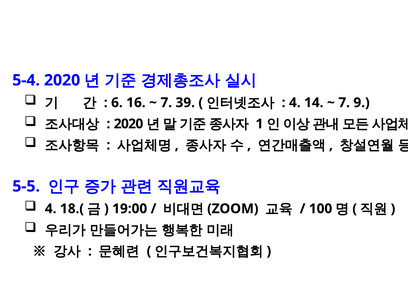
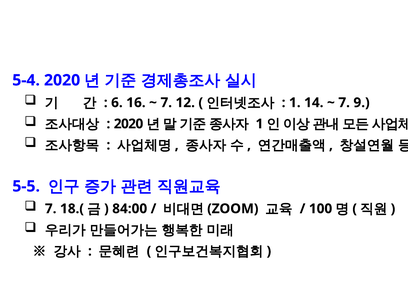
39: 39 -> 12
4 at (295, 103): 4 -> 1
4 at (51, 209): 4 -> 7
19:00: 19:00 -> 84:00
